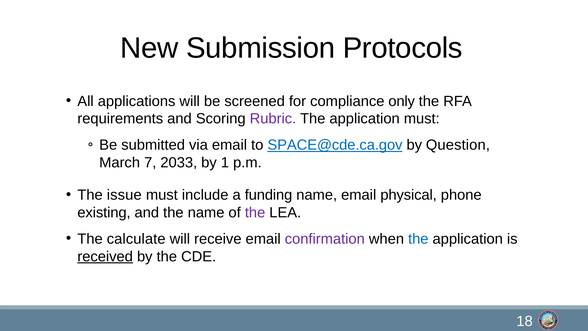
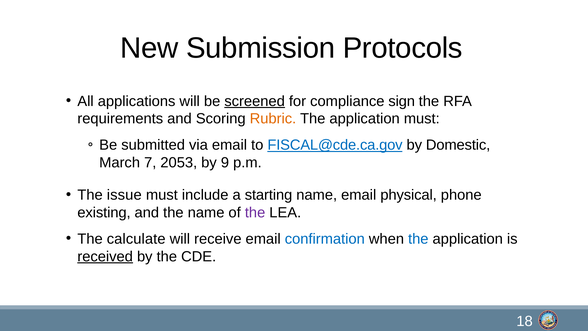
screened underline: none -> present
only: only -> sign
Rubric colour: purple -> orange
SPACE@cde.ca.gov: SPACE@cde.ca.gov -> FISCAL@cde.ca.gov
Question: Question -> Domestic
2033: 2033 -> 2053
1: 1 -> 9
funding: funding -> starting
confirmation colour: purple -> blue
